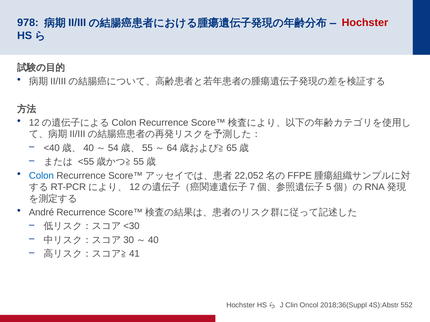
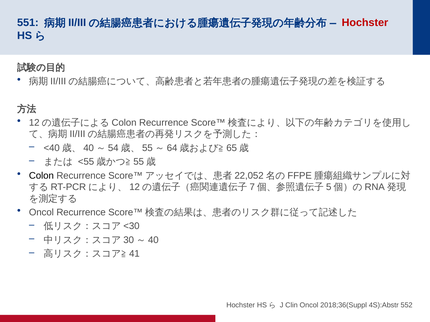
978: 978 -> 551
Colon colour: blue -> black
André at (41, 213): André -> Oncol
